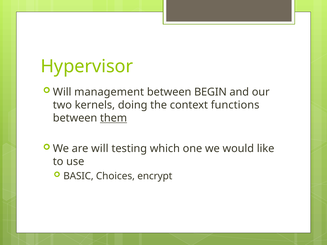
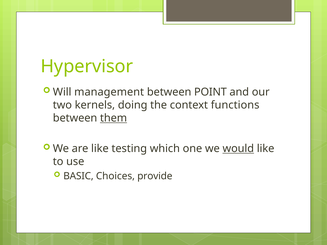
BEGIN: BEGIN -> POINT
are will: will -> like
would underline: none -> present
encrypt: encrypt -> provide
